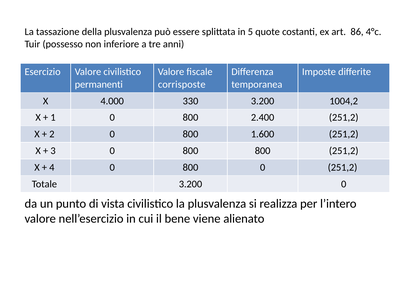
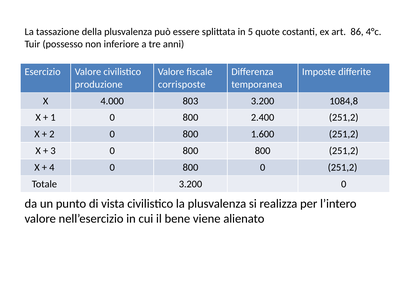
permanenti: permanenti -> produzione
330: 330 -> 803
1004,2: 1004,2 -> 1084,8
